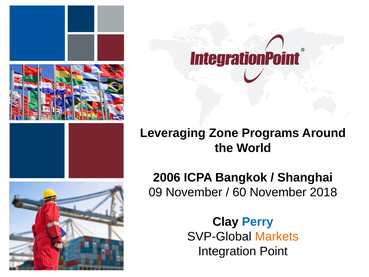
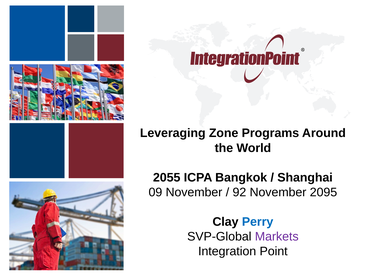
2006: 2006 -> 2055
60: 60 -> 92
2018: 2018 -> 2095
Markets colour: orange -> purple
